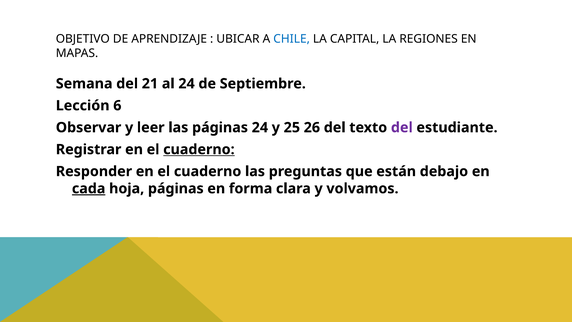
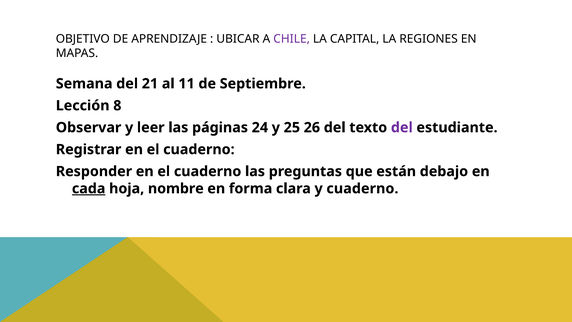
CHILE colour: blue -> purple
al 24: 24 -> 11
6: 6 -> 8
cuaderno at (199, 149) underline: present -> none
hoja páginas: páginas -> nombre
y volvamos: volvamos -> cuaderno
